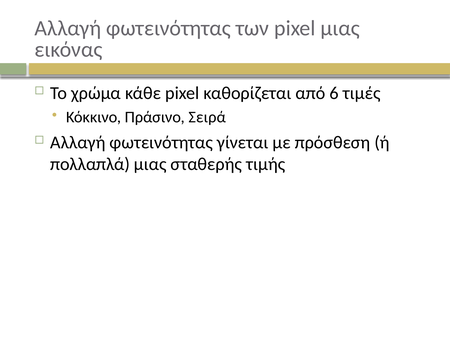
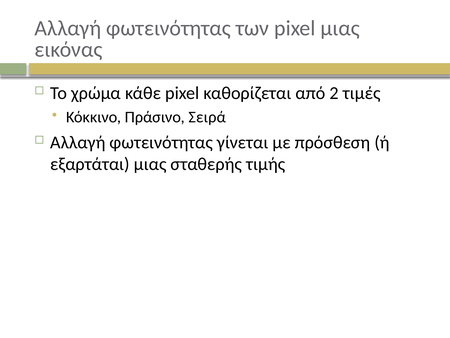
6: 6 -> 2
πολλαπλά: πολλαπλά -> εξαρτάται
